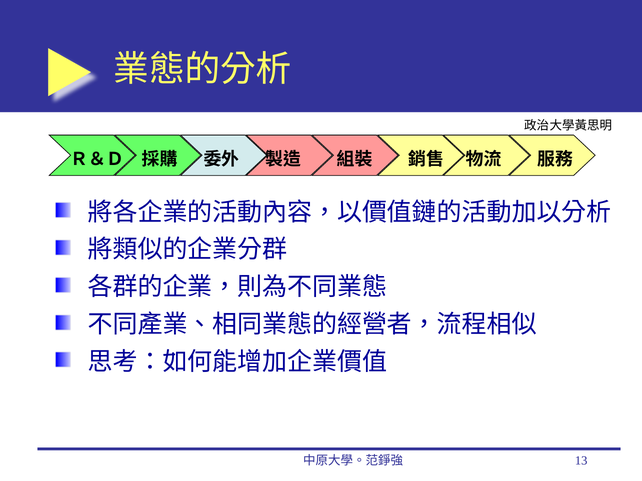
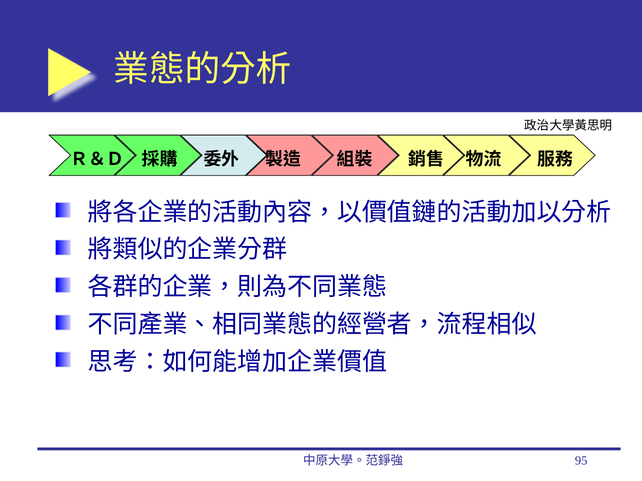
13: 13 -> 95
